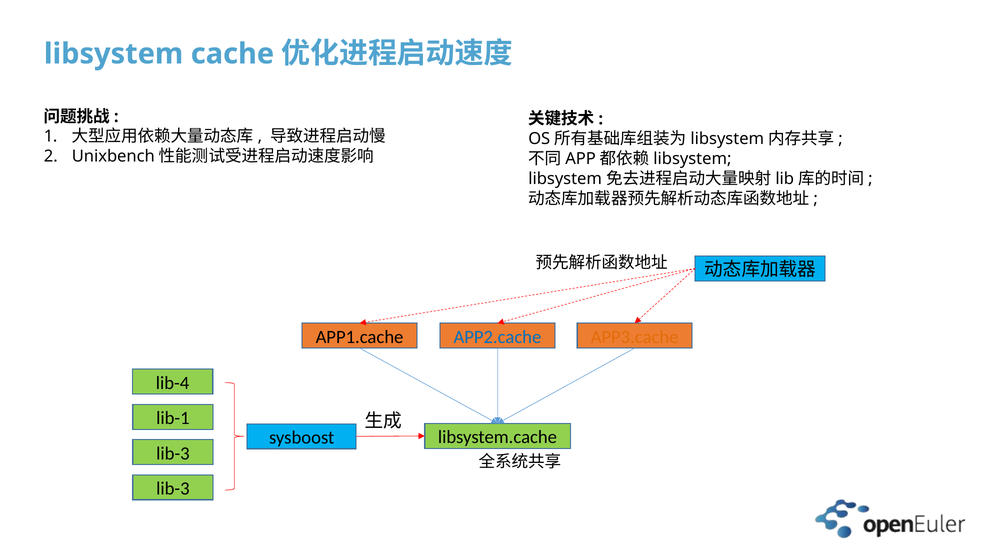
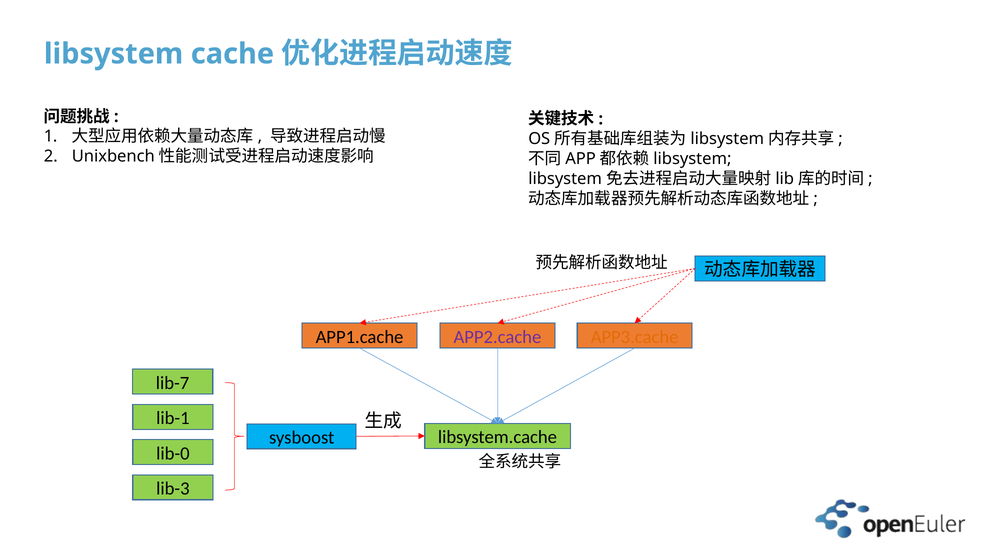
APP2.cache colour: blue -> purple
lib-4: lib-4 -> lib-7
lib-3 at (173, 453): lib-3 -> lib-0
